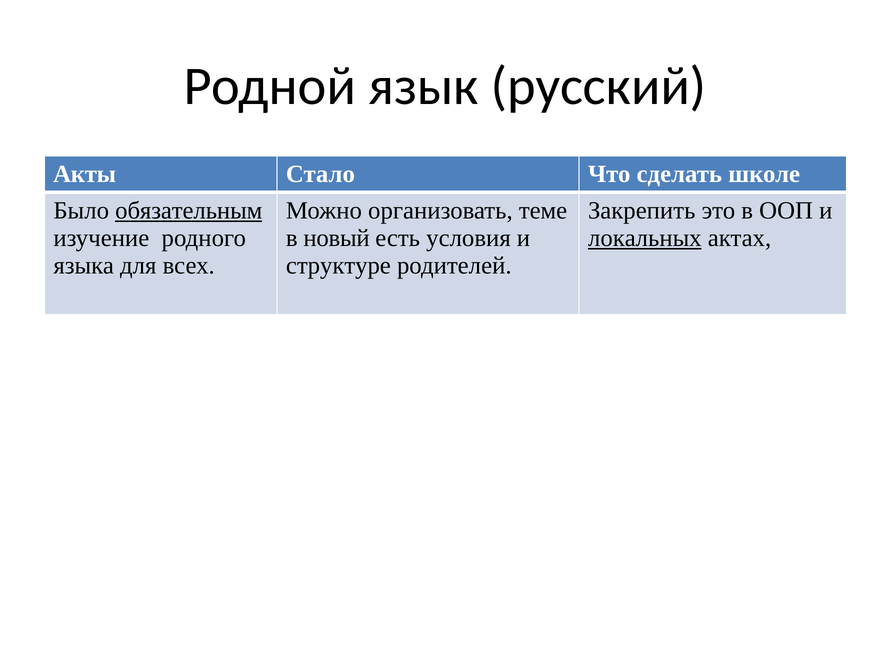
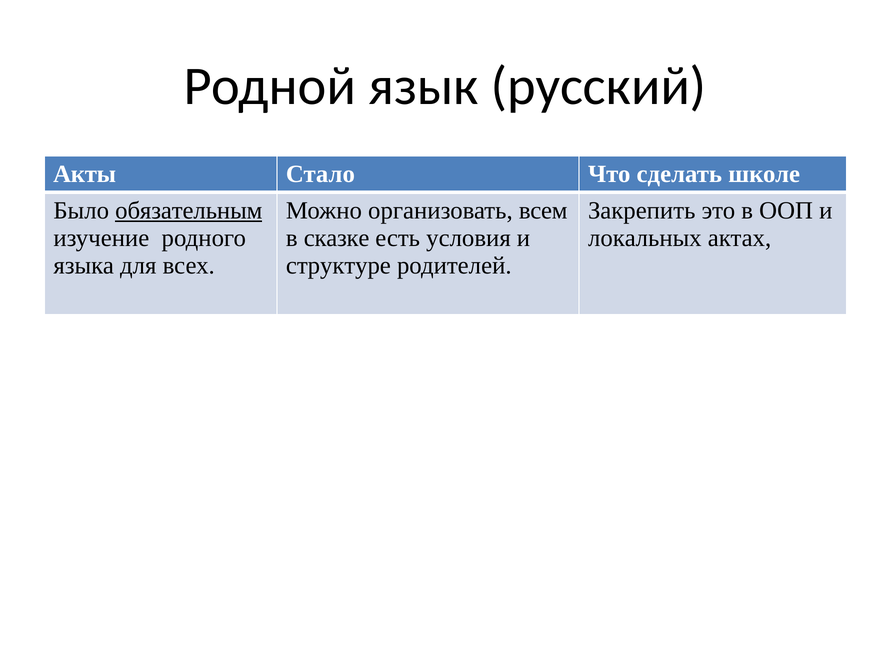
теме: теме -> всем
новый: новый -> сказке
локальных underline: present -> none
